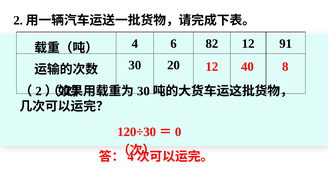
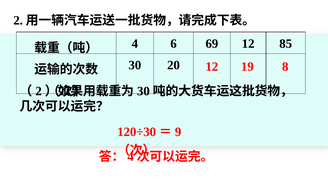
82: 82 -> 69
91: 91 -> 85
40: 40 -> 19
0: 0 -> 9
